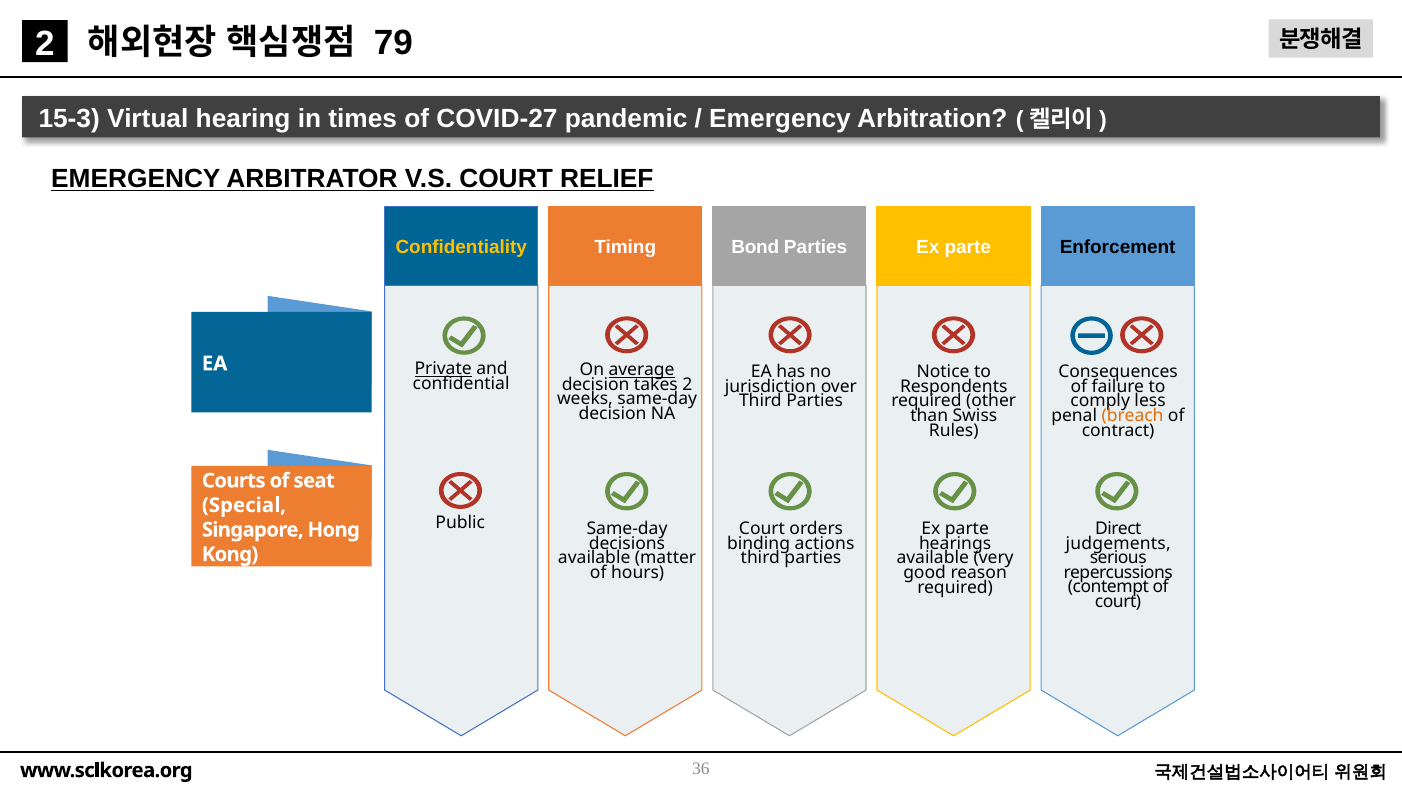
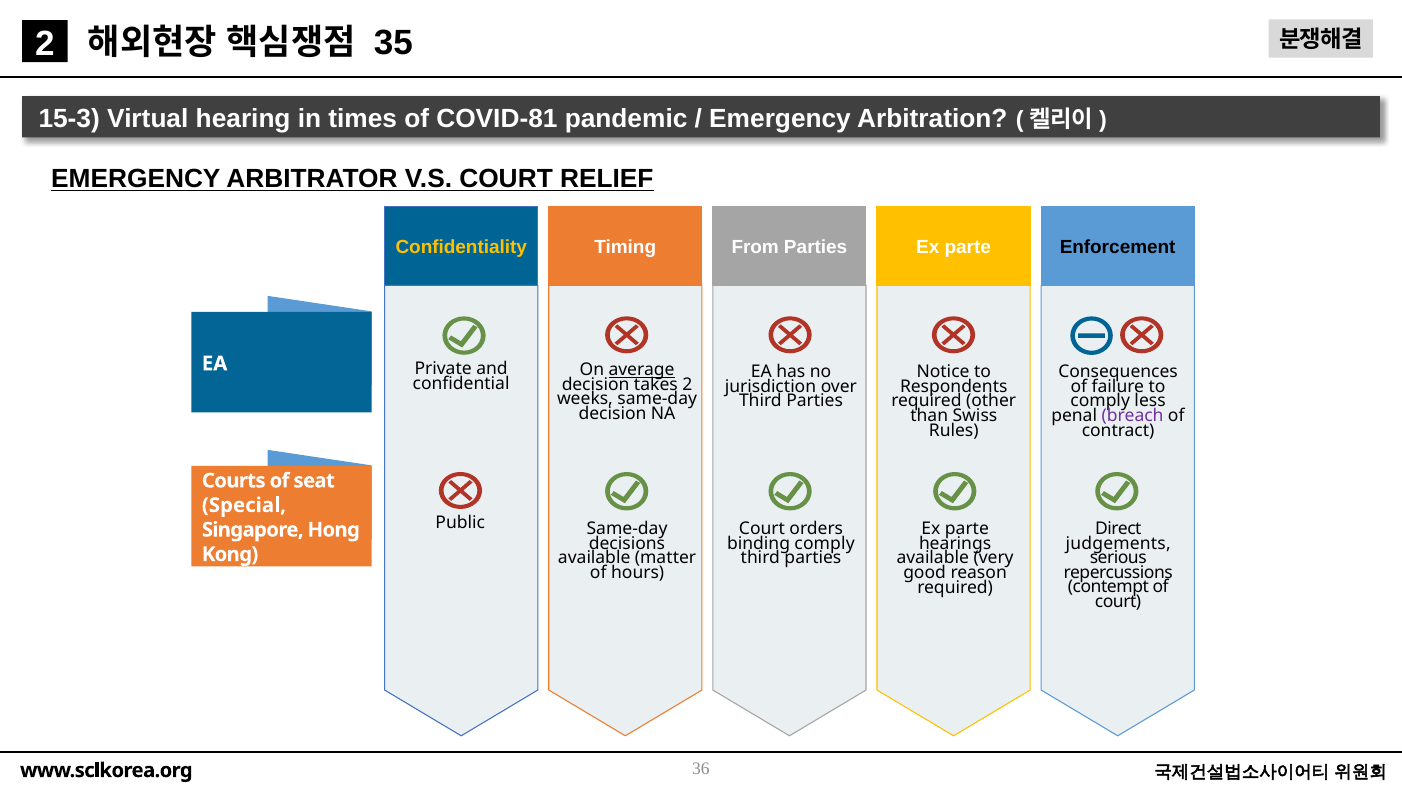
79: 79 -> 35
COVID-27: COVID-27 -> COVID-81
Bond: Bond -> From
Private underline: present -> none
breach colour: orange -> purple
binding actions: actions -> comply
